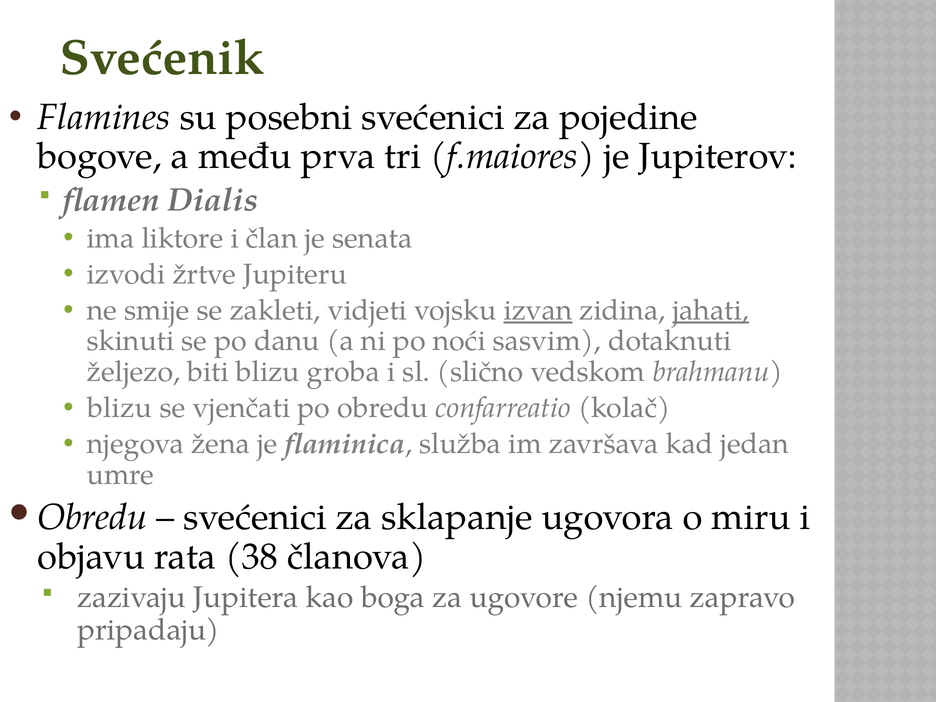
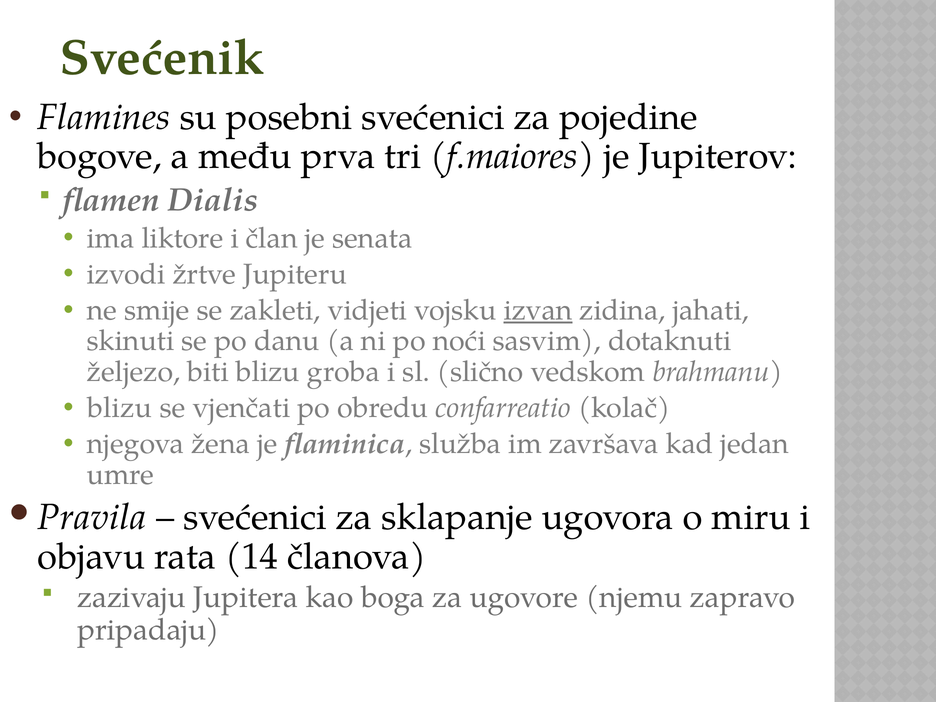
jahati underline: present -> none
Obredu at (92, 517): Obredu -> Pravila
38: 38 -> 14
